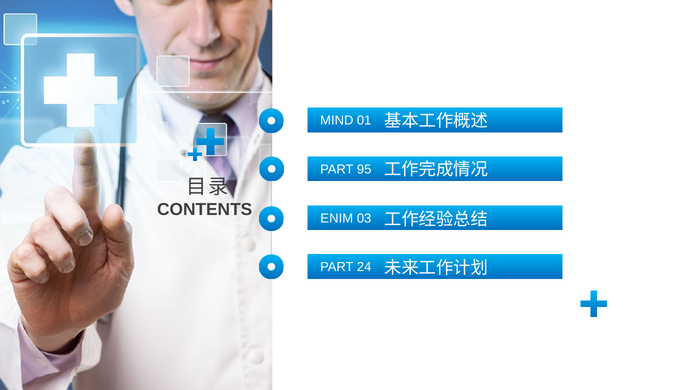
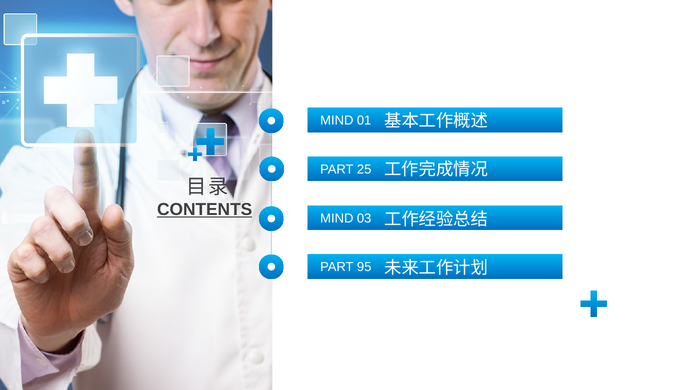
95: 95 -> 25
CONTENTS underline: none -> present
ENIM at (337, 218): ENIM -> MIND
24: 24 -> 95
